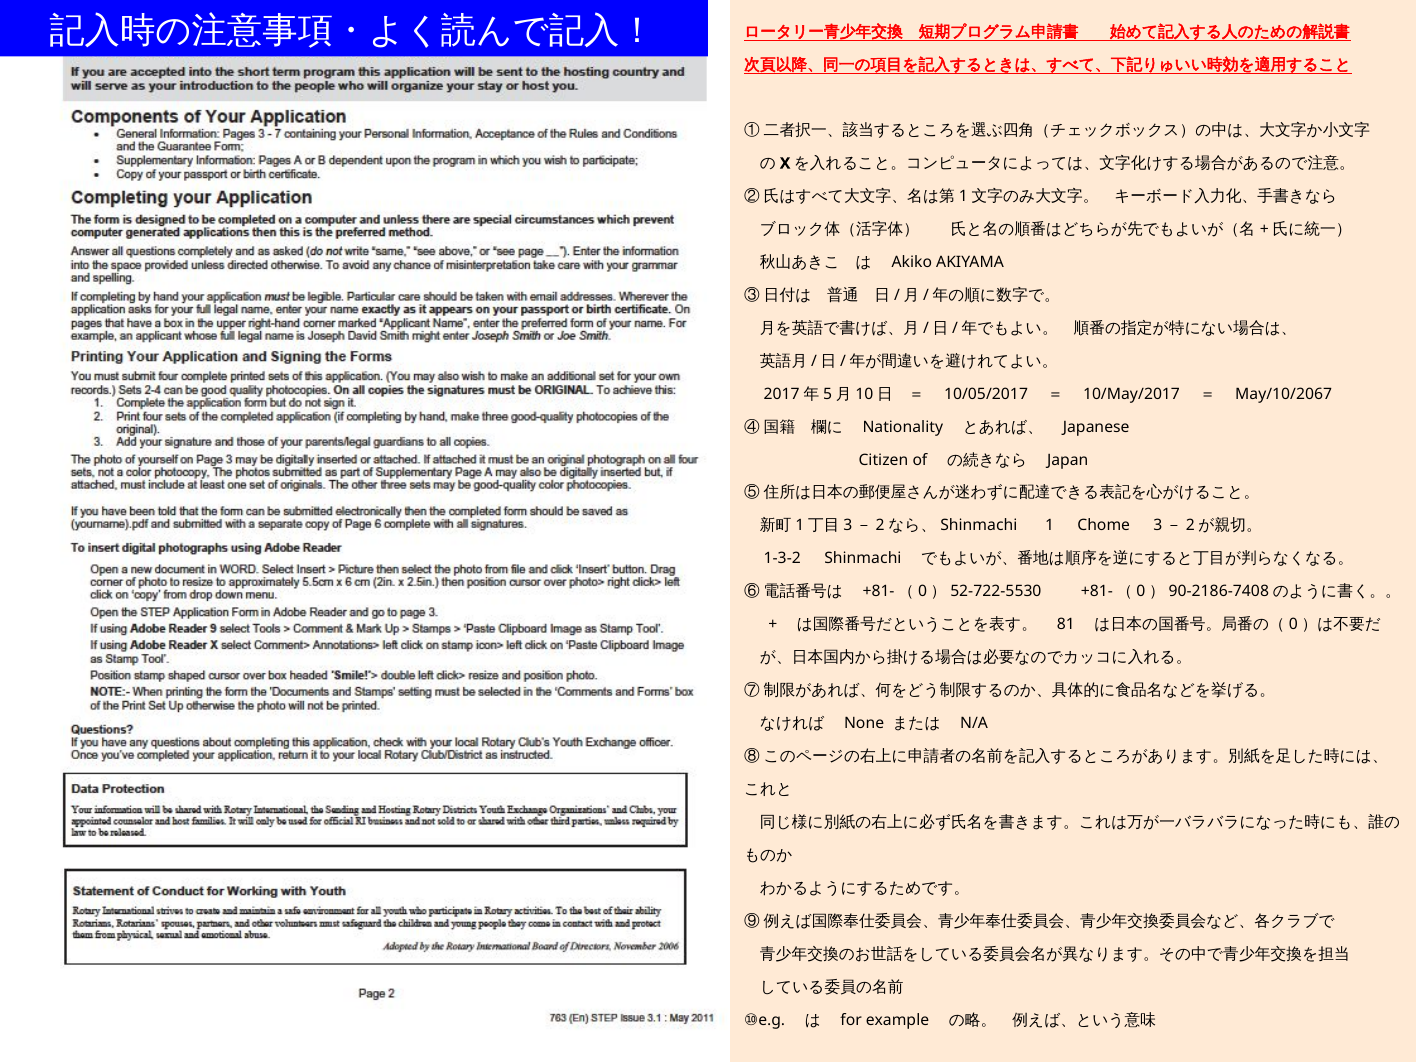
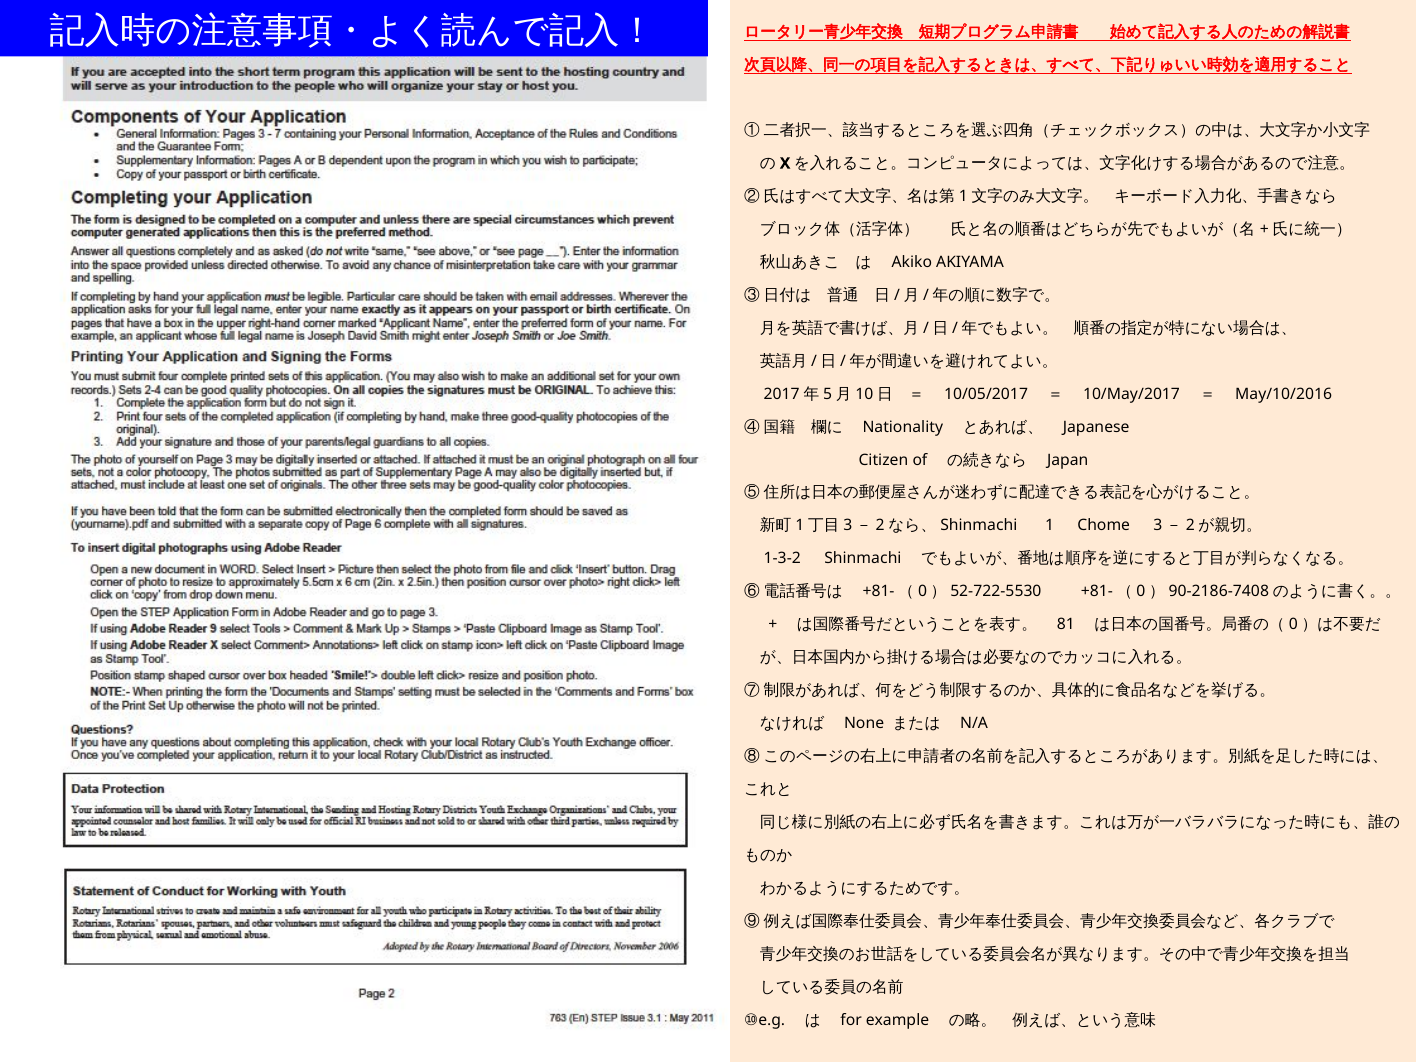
May/10/2067: May/10/2067 -> May/10/2016
